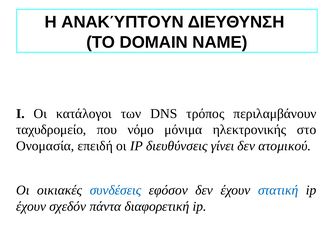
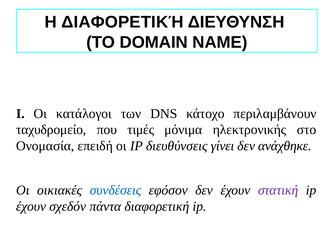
Η ΑΝΑΚΎΠΤΟΥΝ: ΑΝΑΚΎΠΤΟΥΝ -> ΔΙΑΦΟΡΕΤΙΚΉ
τρόπος: τρόπος -> κάτοχο
νόμο: νόμο -> τιμές
ατομικού: ατομικού -> ανάχθηκε
στατική colour: blue -> purple
